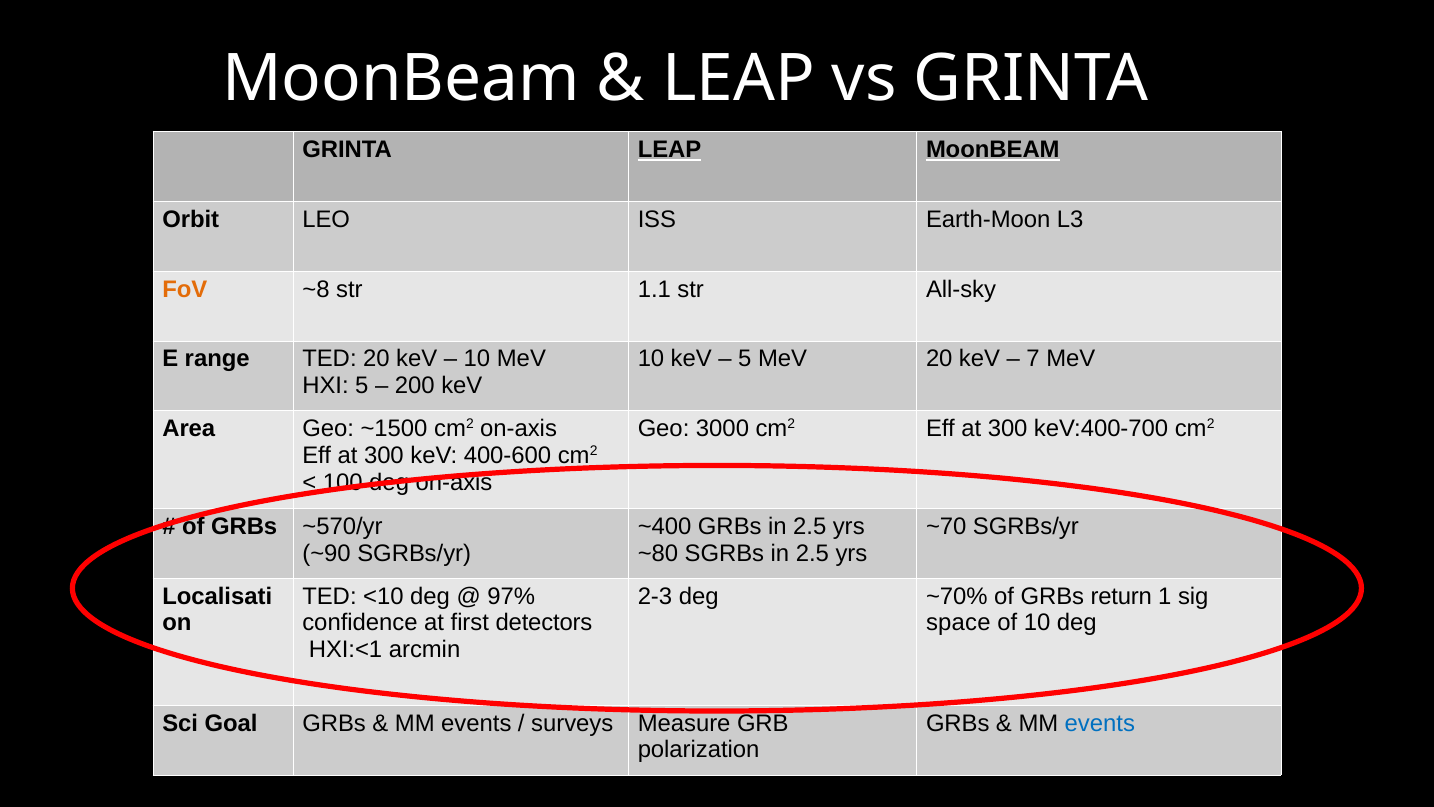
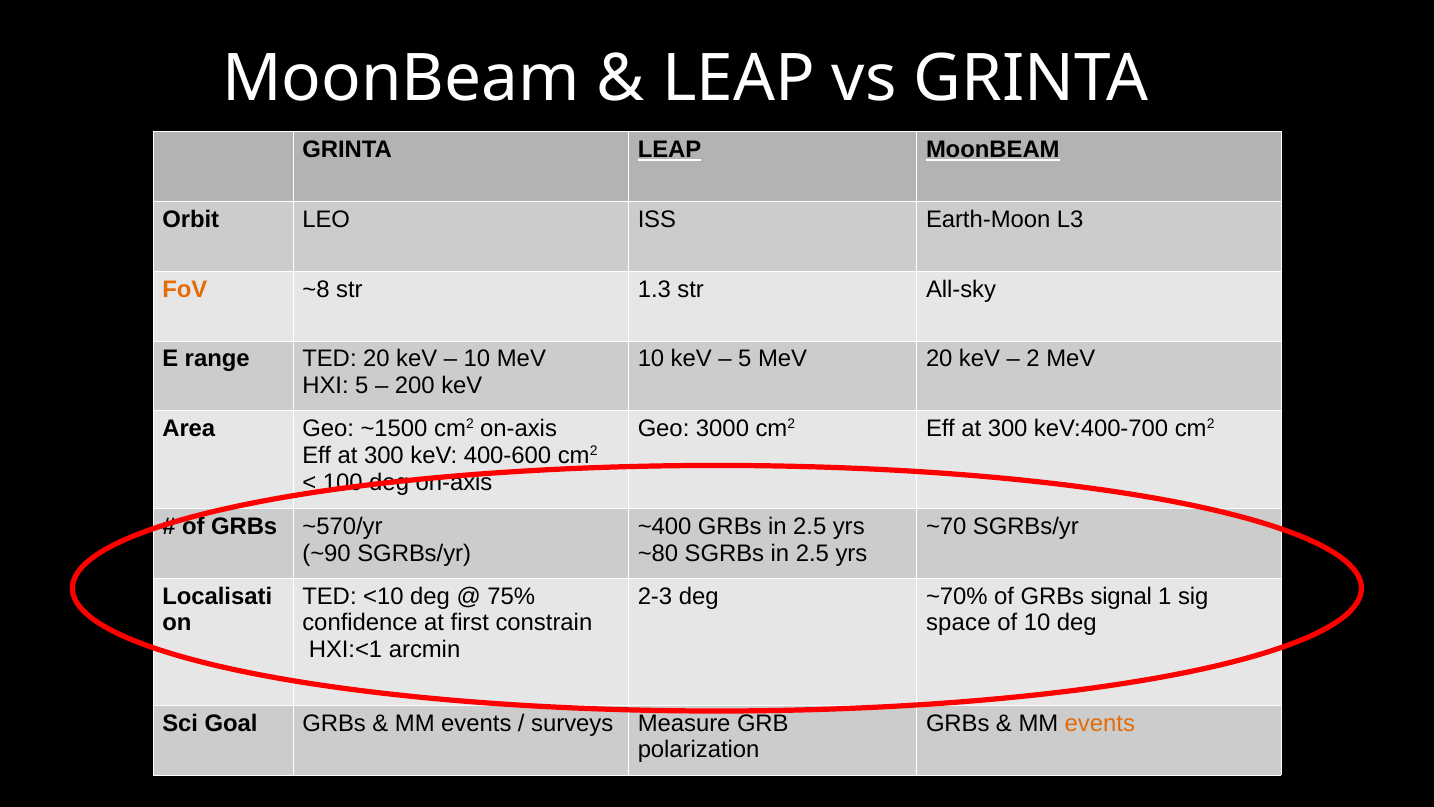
1.1: 1.1 -> 1.3
7: 7 -> 2
97%: 97% -> 75%
return: return -> signal
detectors: detectors -> constrain
events at (1100, 723) colour: blue -> orange
